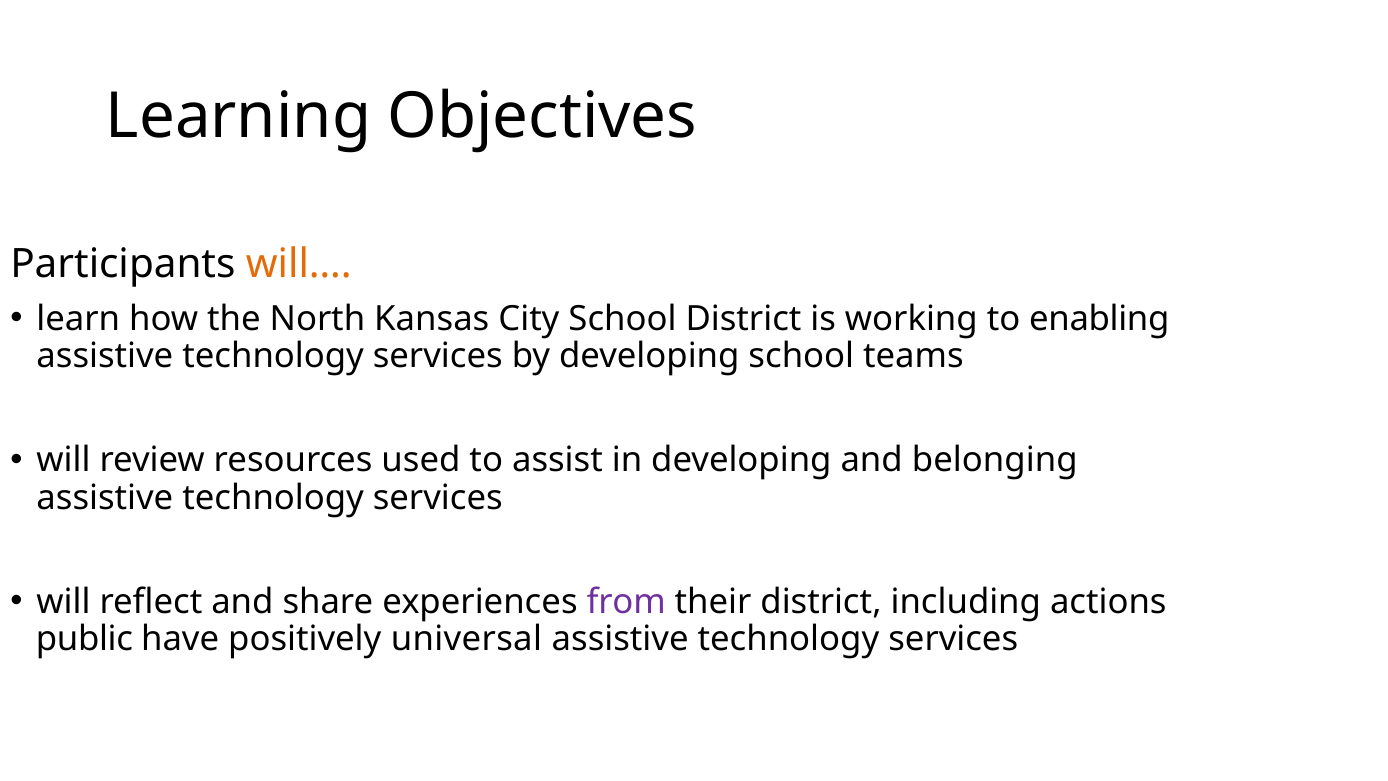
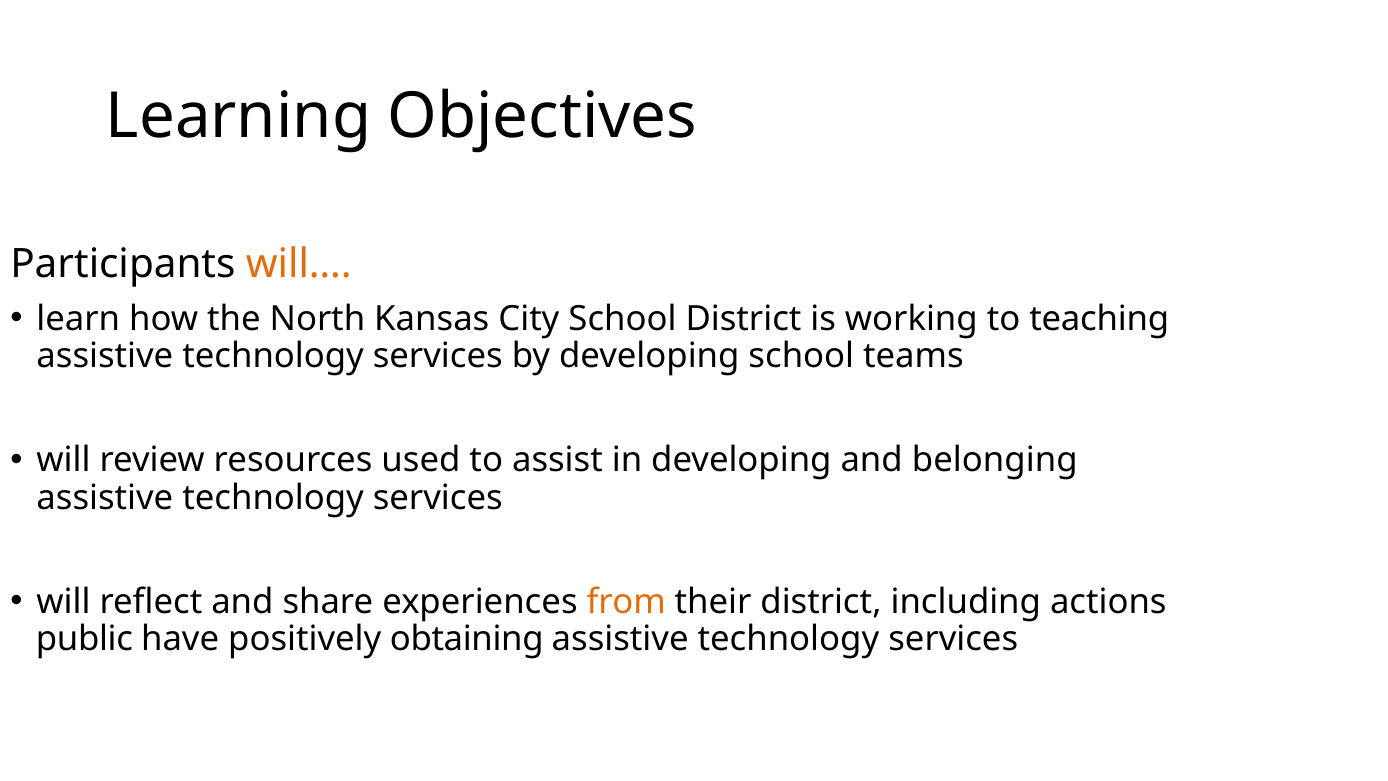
enabling: enabling -> teaching
from colour: purple -> orange
universal: universal -> obtaining
